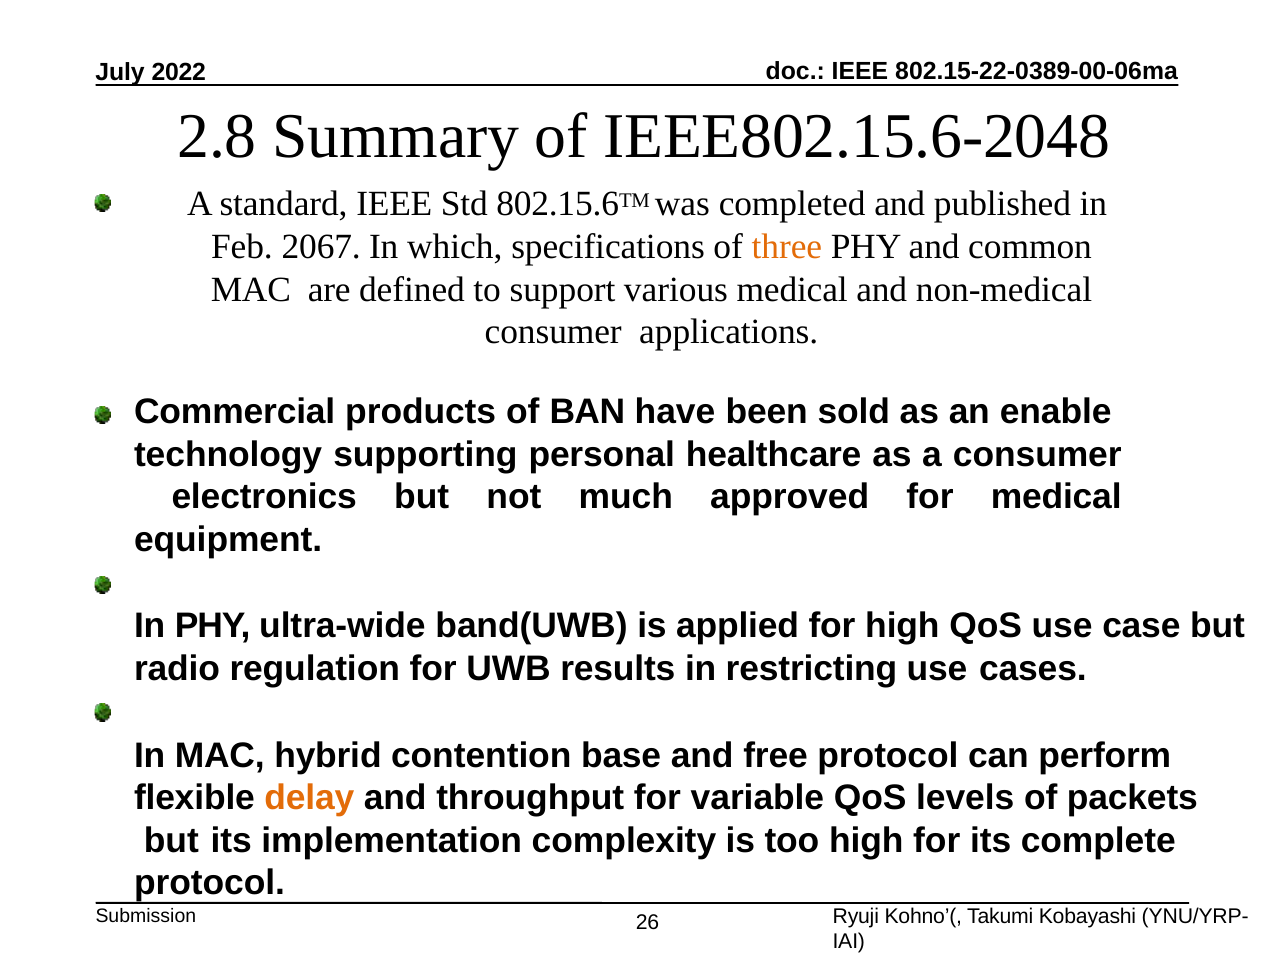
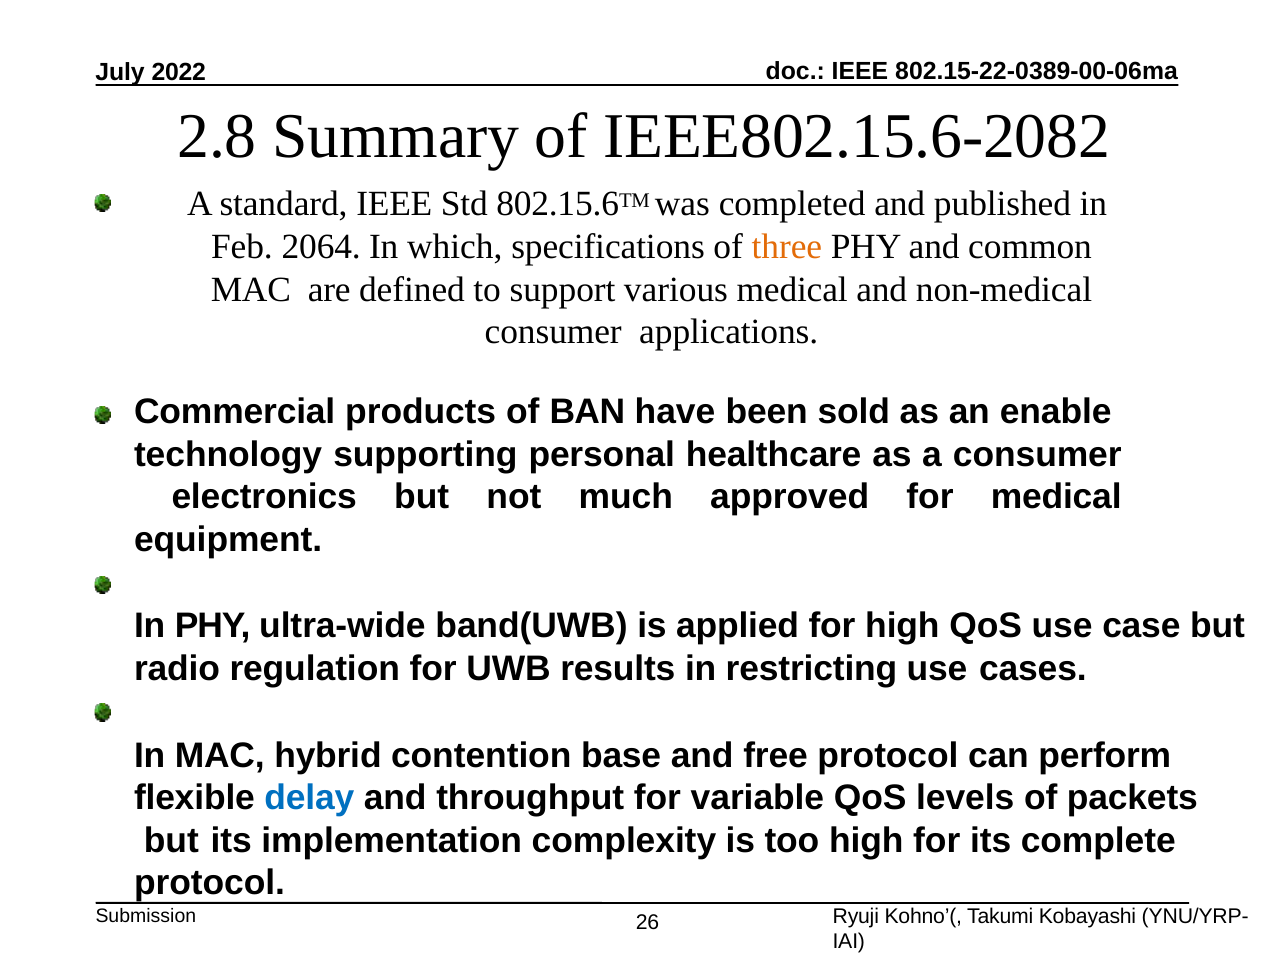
IEEE802.15.6-2048: IEEE802.15.6-2048 -> IEEE802.15.6-2082
2067: 2067 -> 2064
delay colour: orange -> blue
